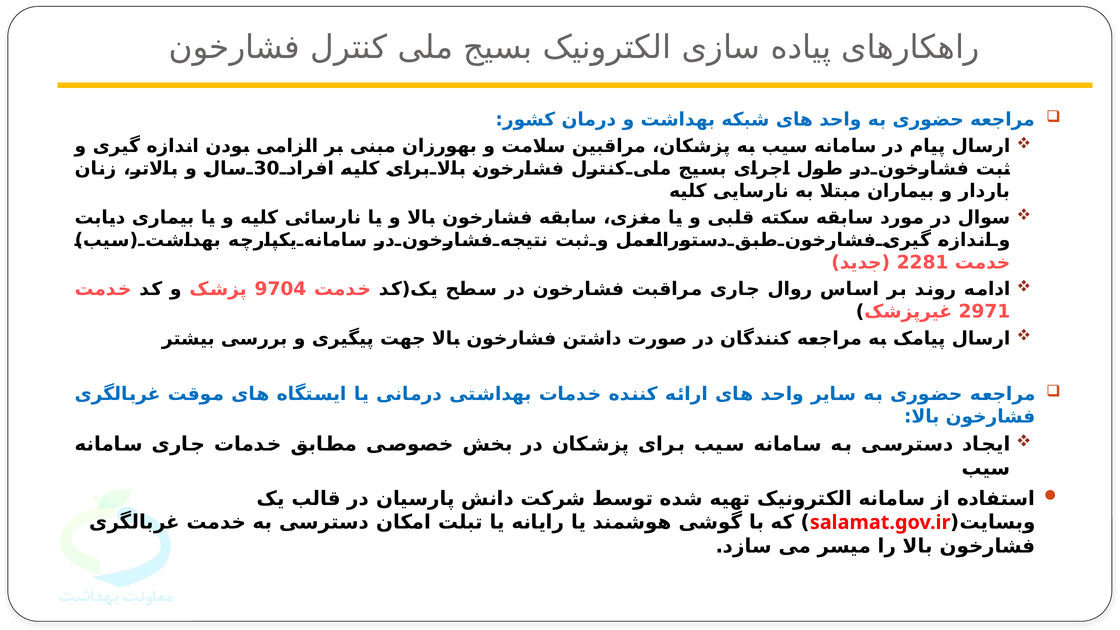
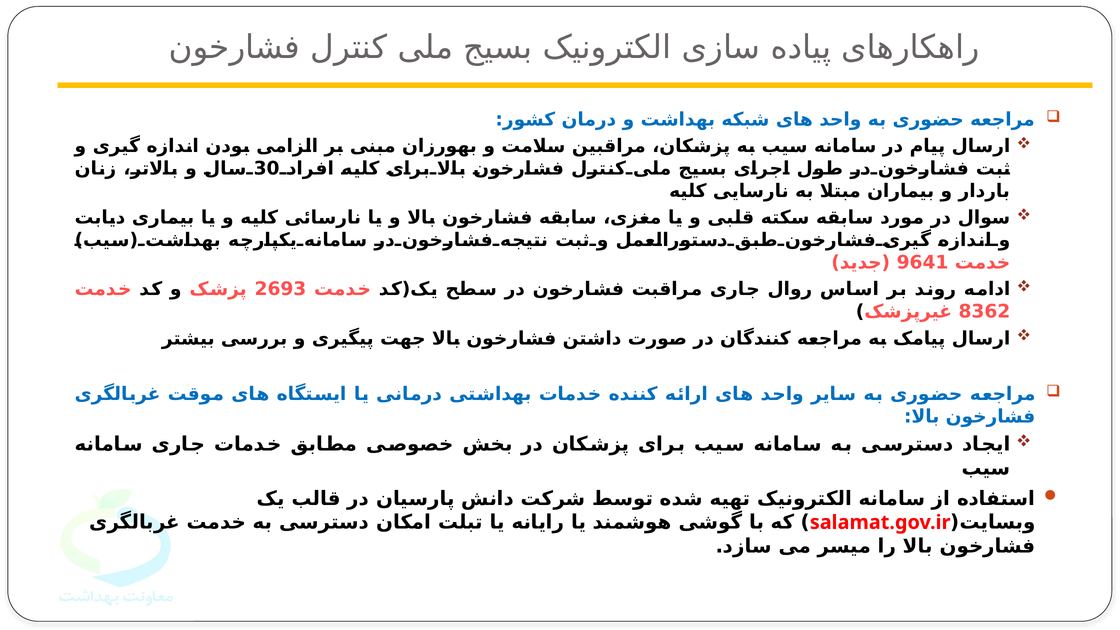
2281: 2281 -> 9641
9704: 9704 -> 2693
2971: 2971 -> 8362
